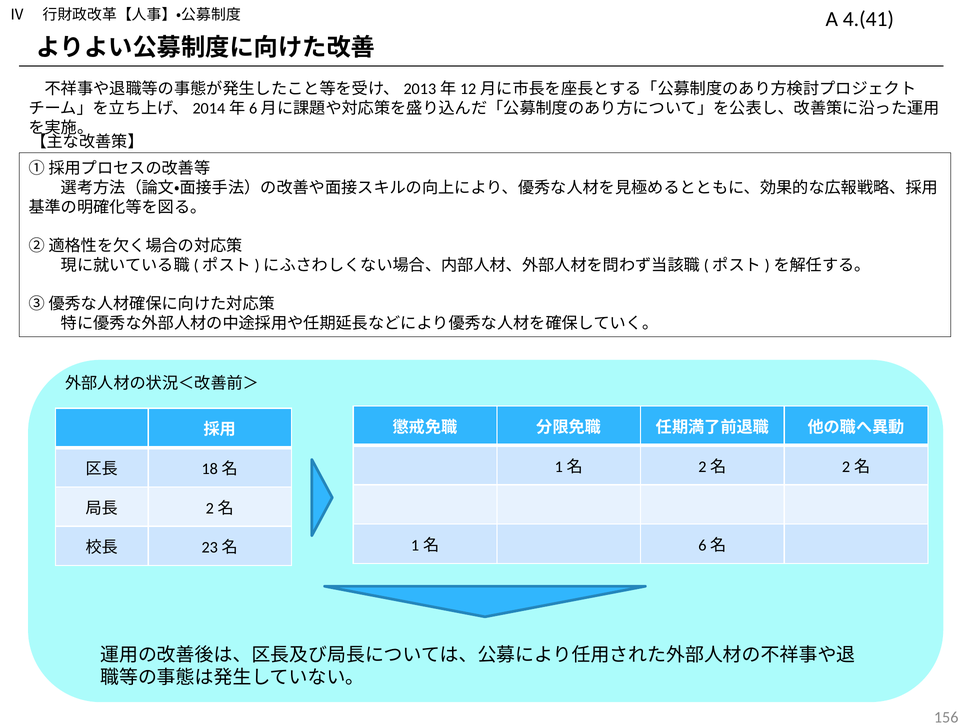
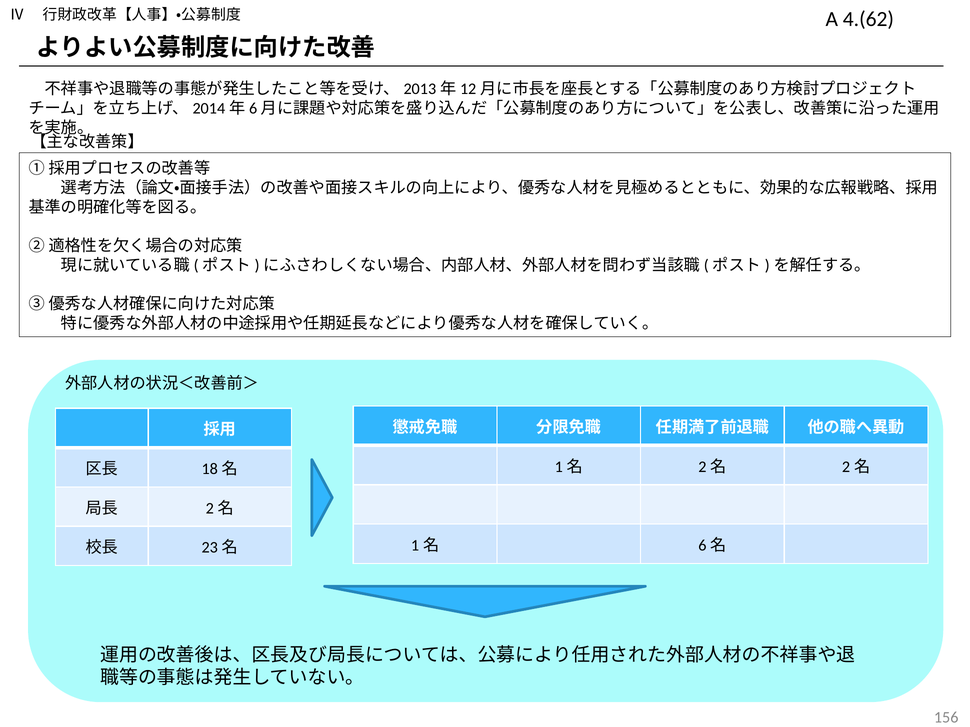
4.(41: 4.(41 -> 4.(62
